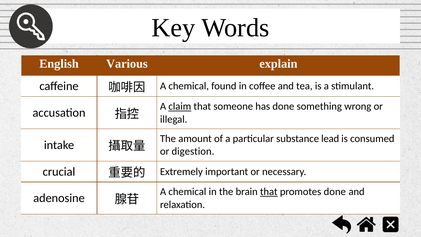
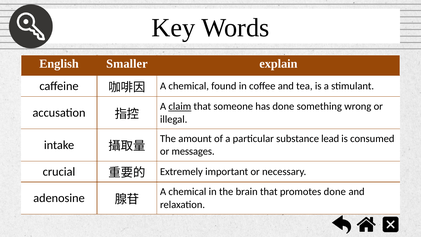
Various: Various -> Smaller
digestion: digestion -> messages
that at (269, 192) underline: present -> none
